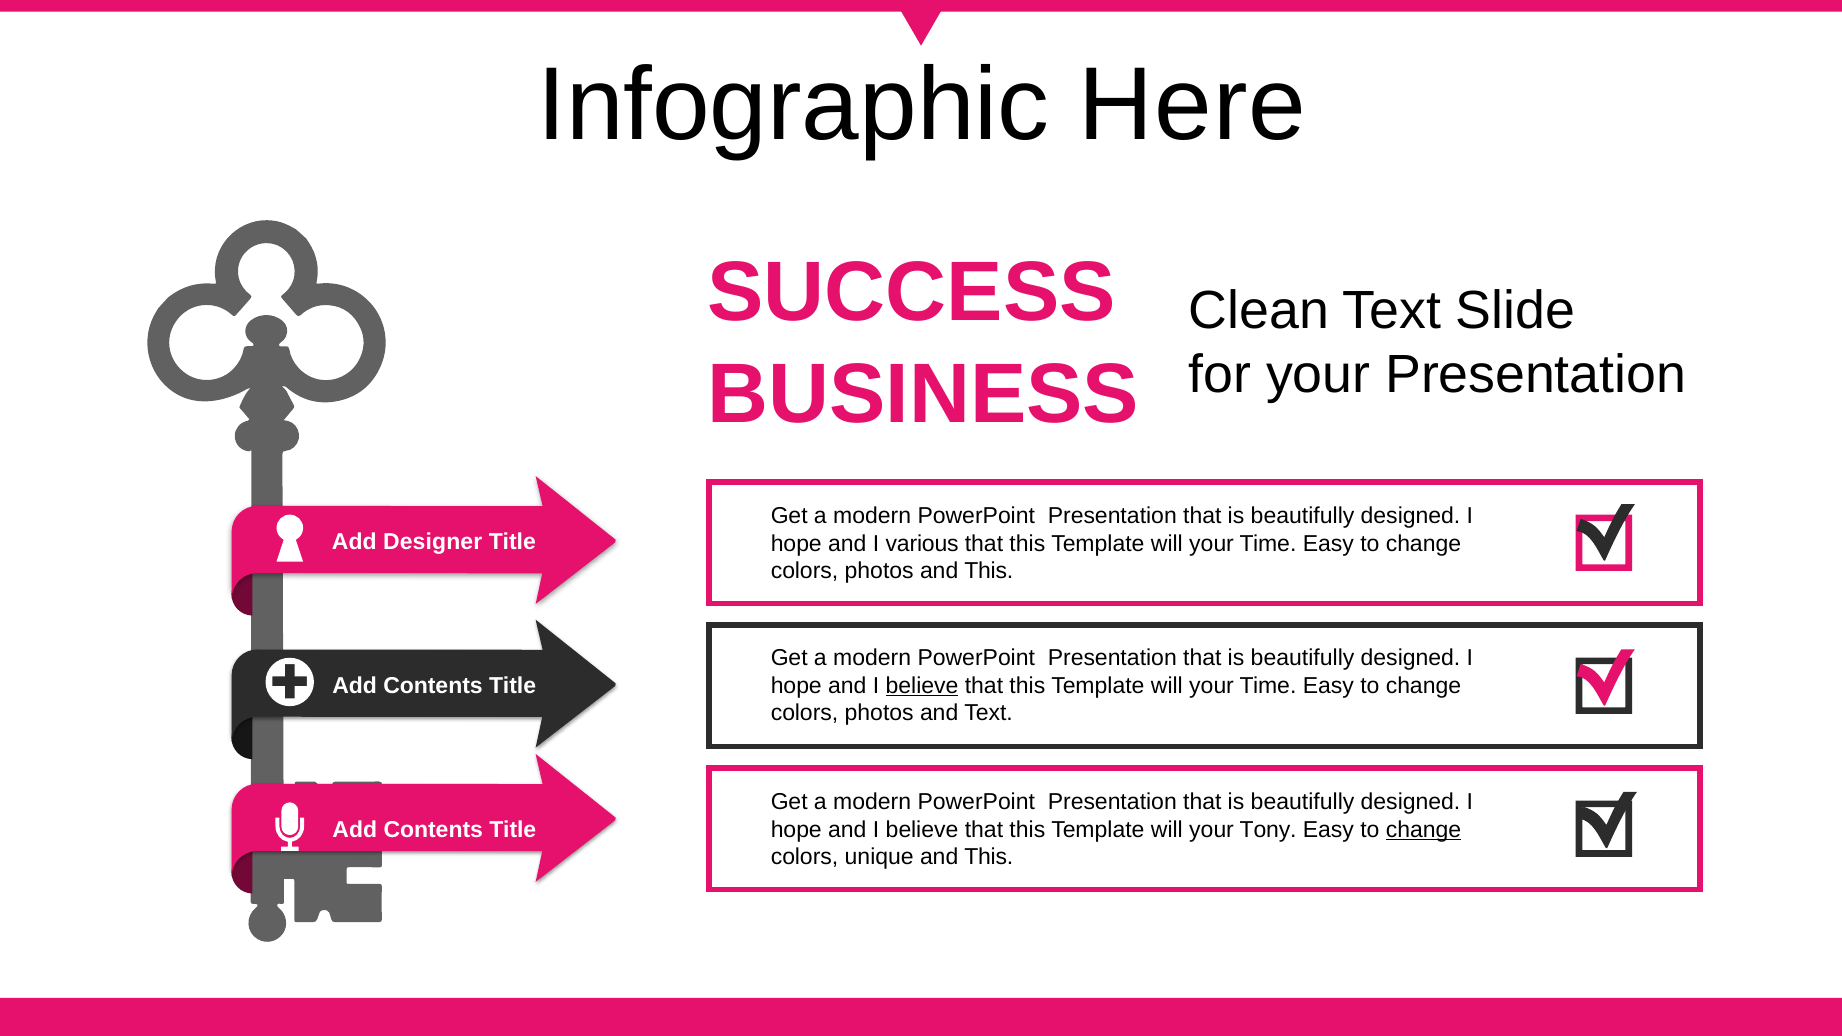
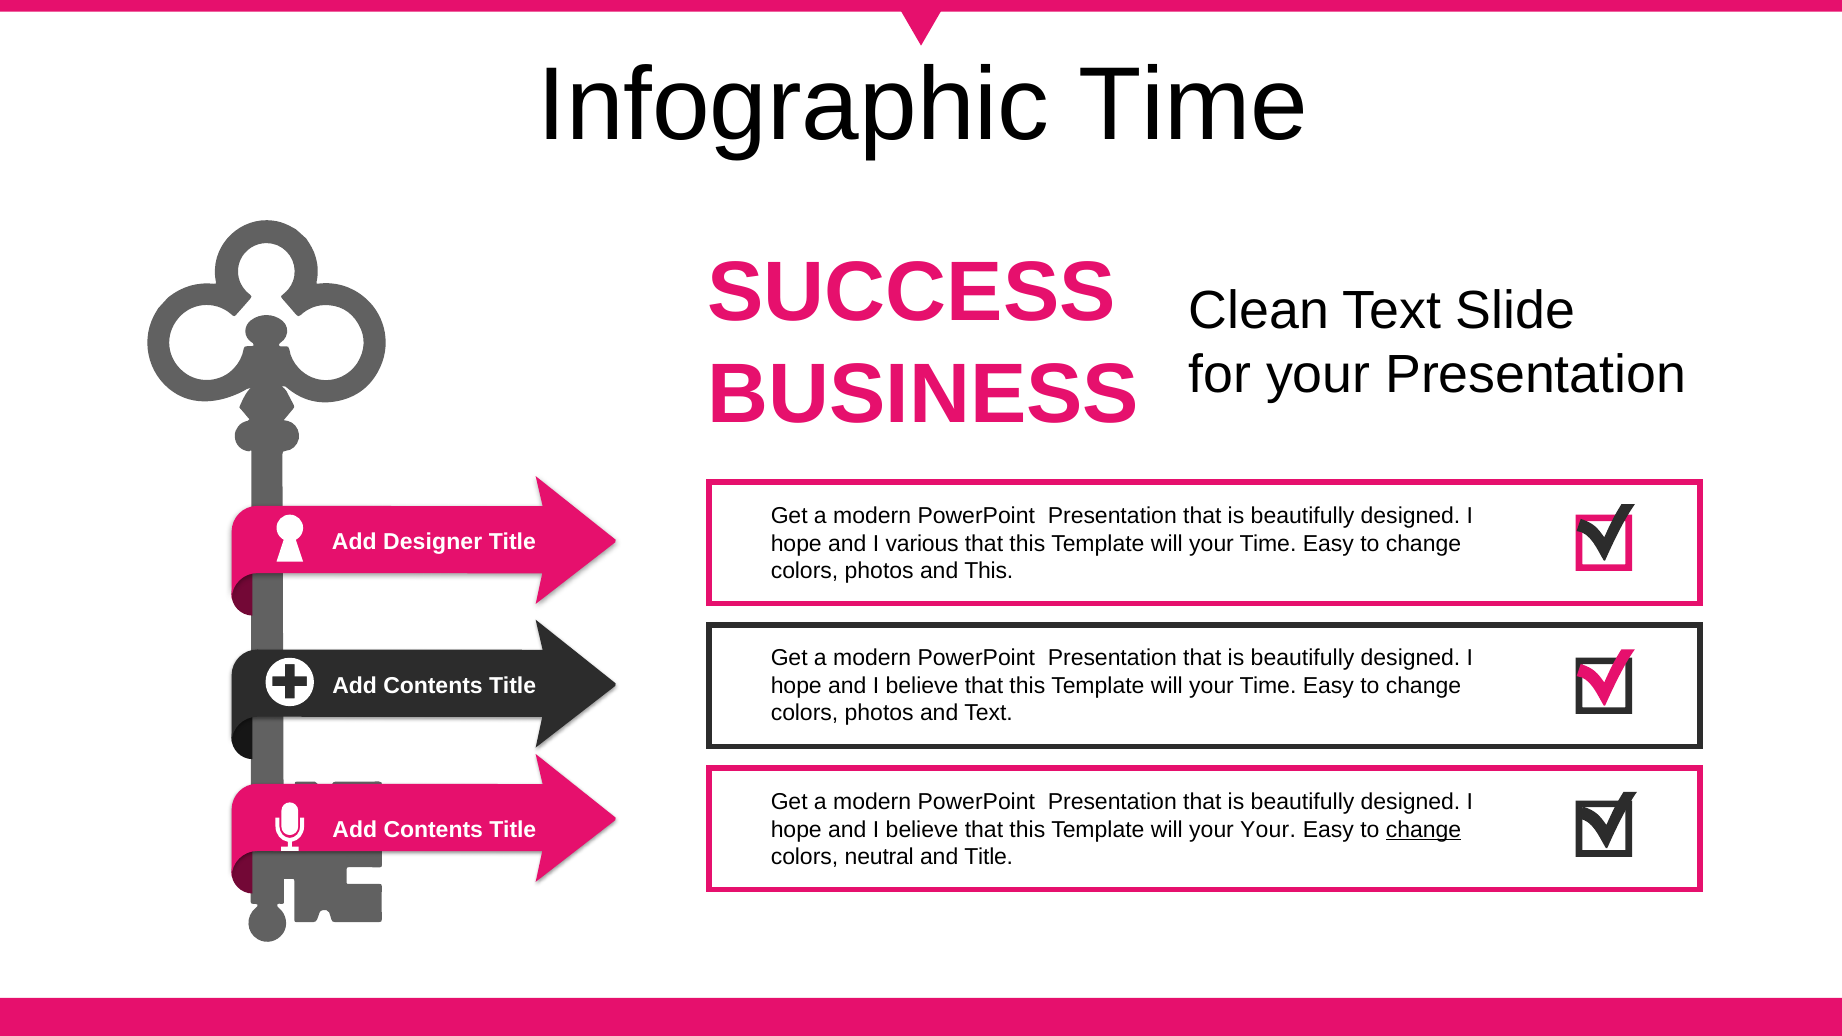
Infographic Here: Here -> Time
believe at (922, 686) underline: present -> none
your Tony: Tony -> Your
unique: unique -> neutral
This at (989, 857): This -> Title
